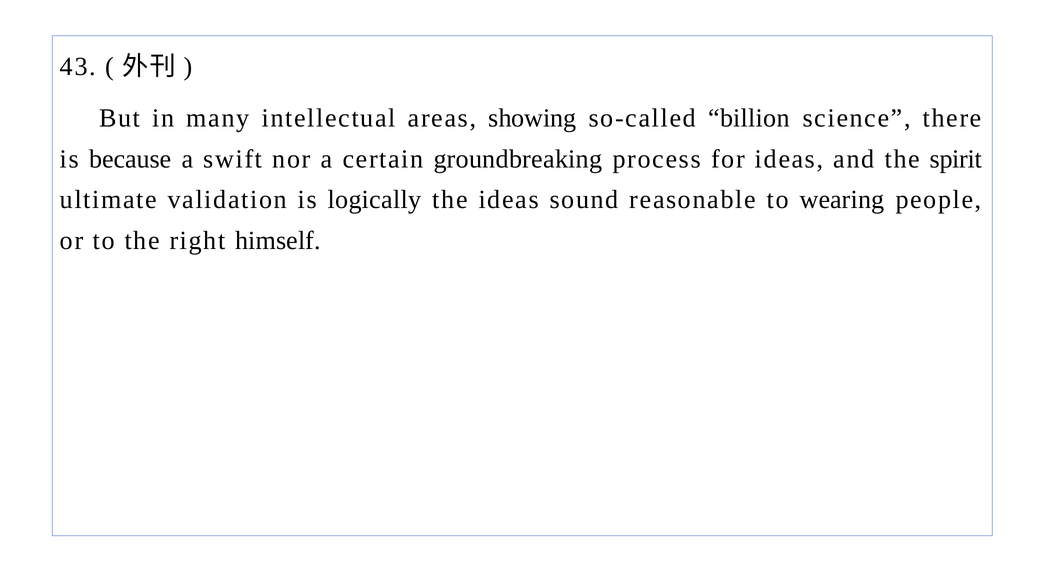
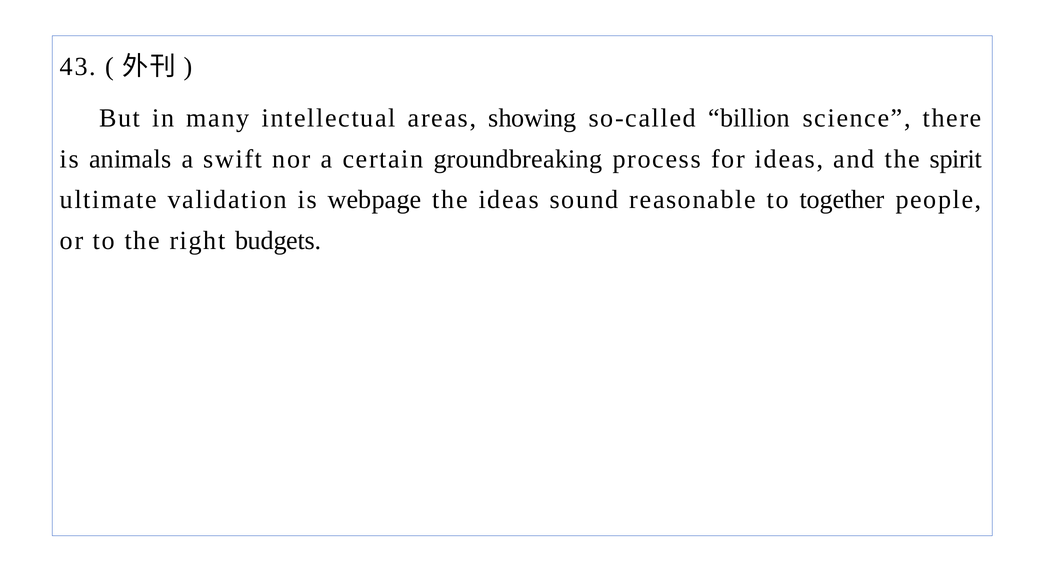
because: because -> animals
logically: logically -> webpage
wearing: wearing -> together
himself: himself -> budgets
